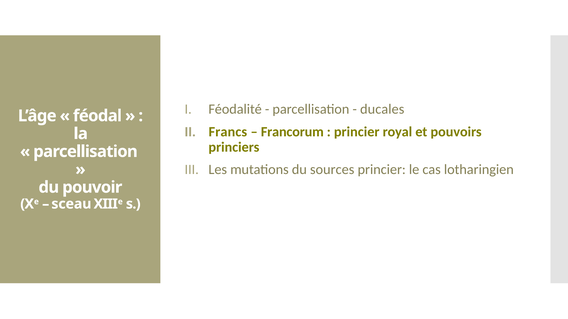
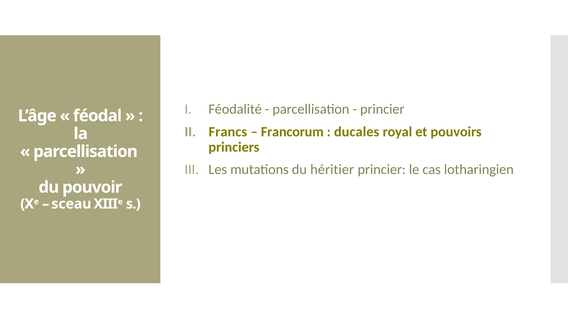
ducales at (382, 109): ducales -> princier
princier at (357, 132): princier -> ducales
sources: sources -> héritier
